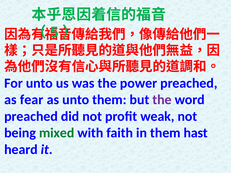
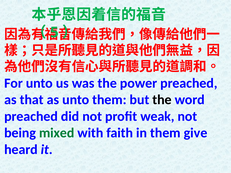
fear: fear -> that
the at (162, 100) colour: purple -> black
hast: hast -> give
